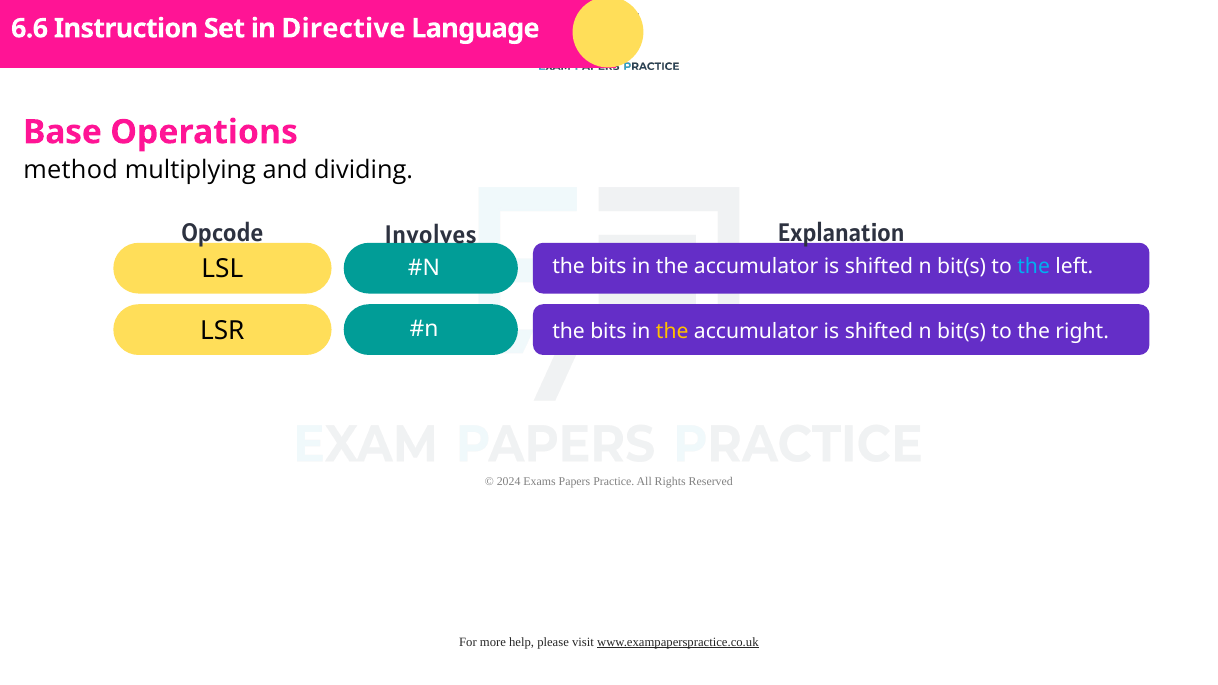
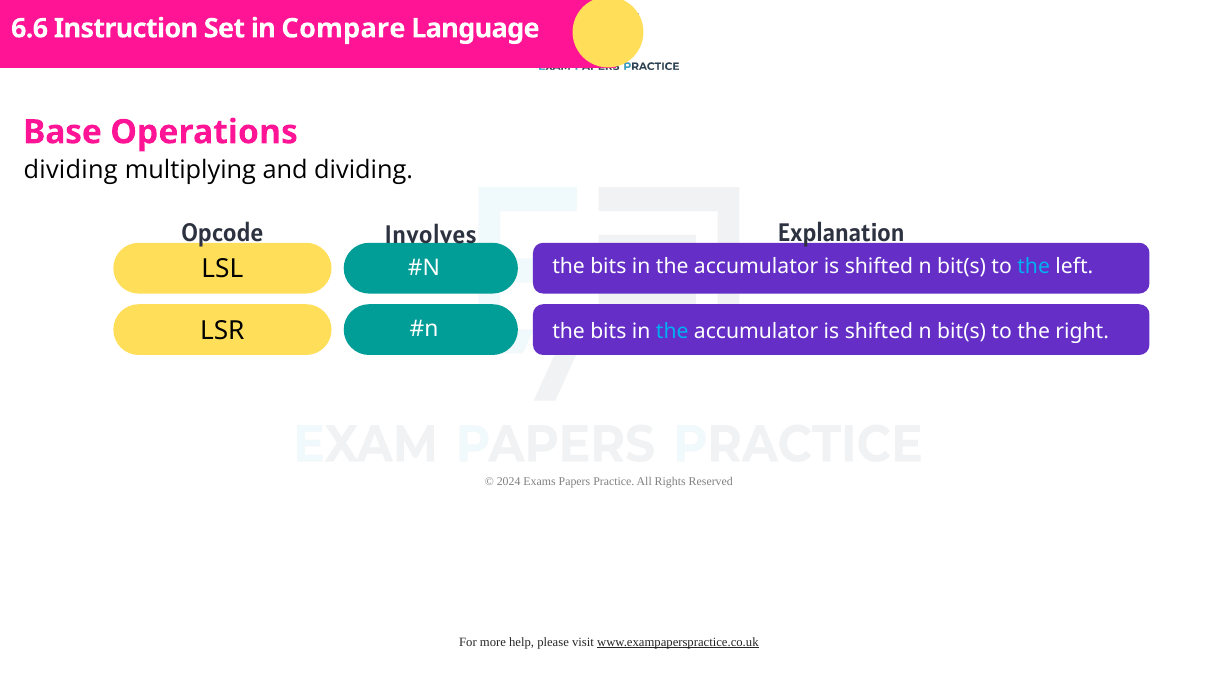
Directive: Directive -> Compare
method at (71, 170): method -> dividing
the at (672, 332) colour: yellow -> light blue
